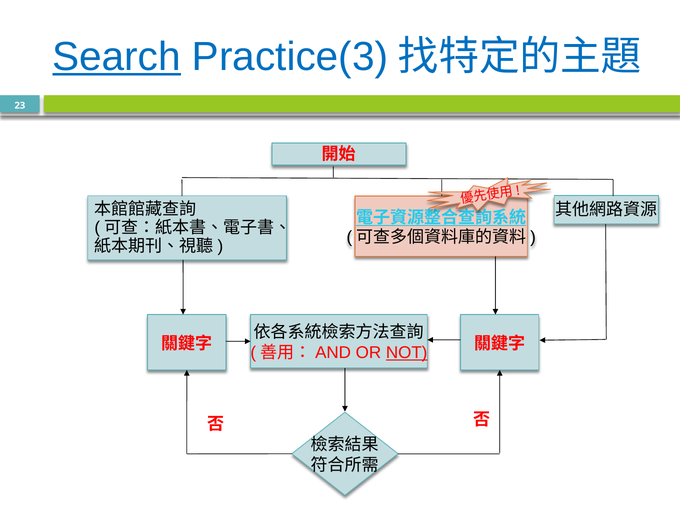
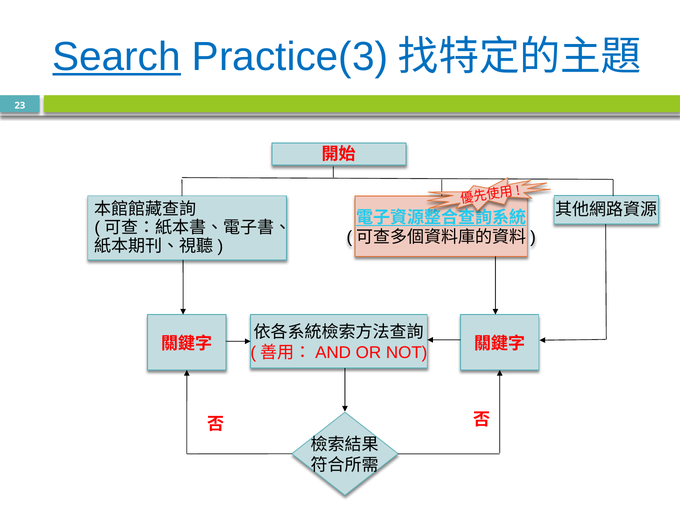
NOT underline: present -> none
